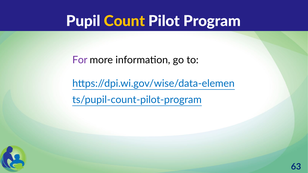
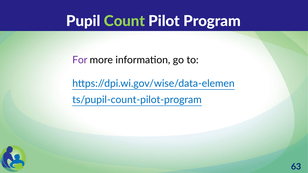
Count colour: yellow -> light green
